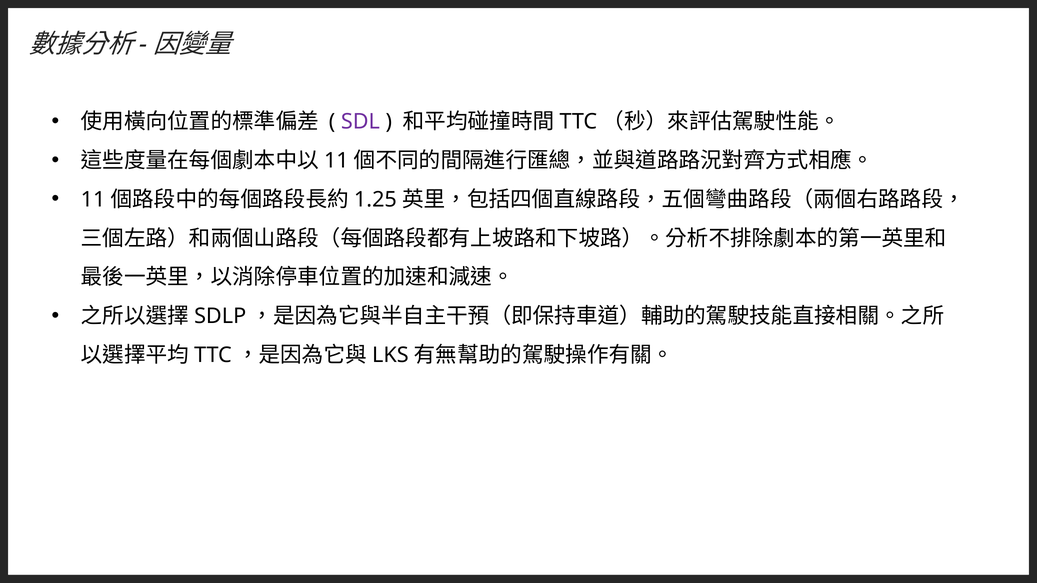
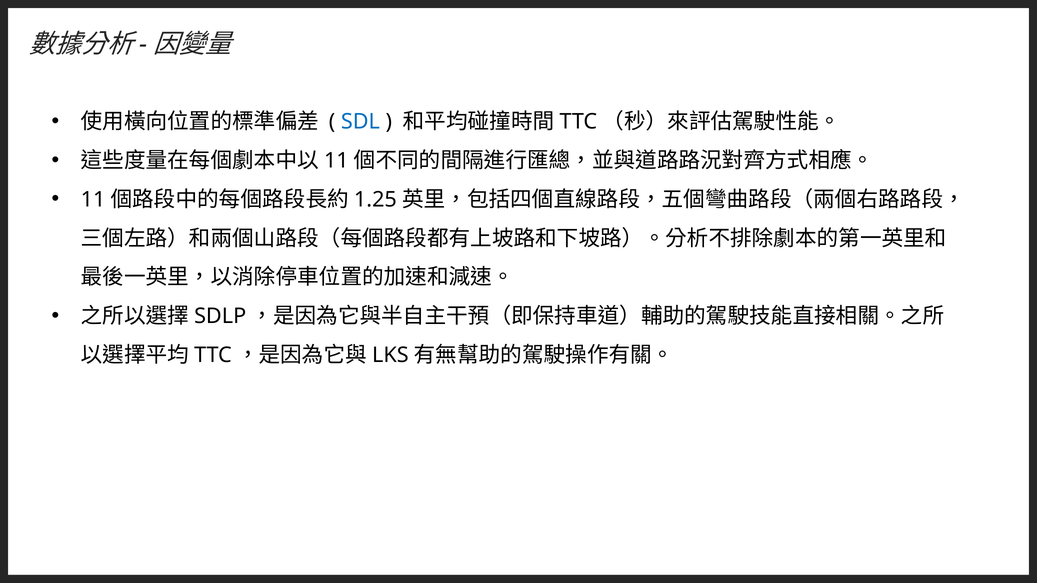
SDL colour: purple -> blue
